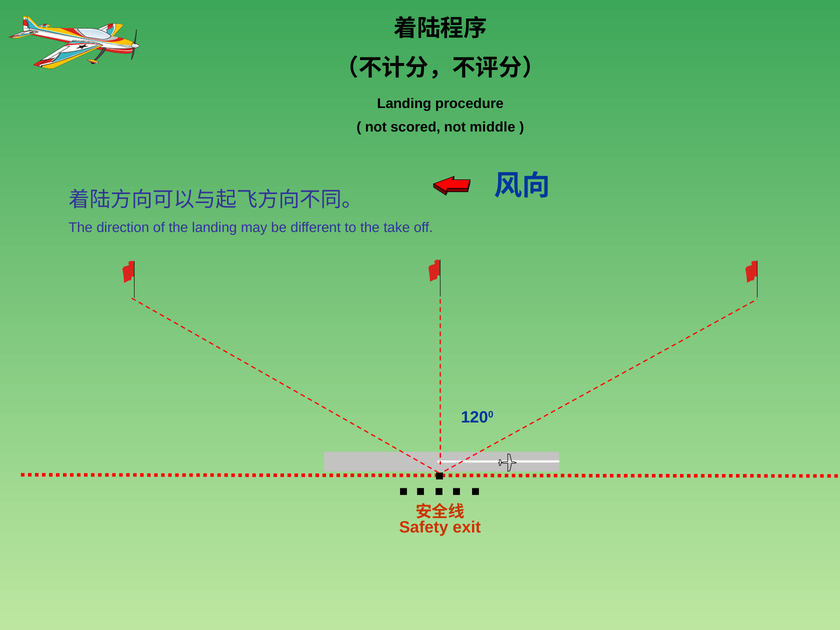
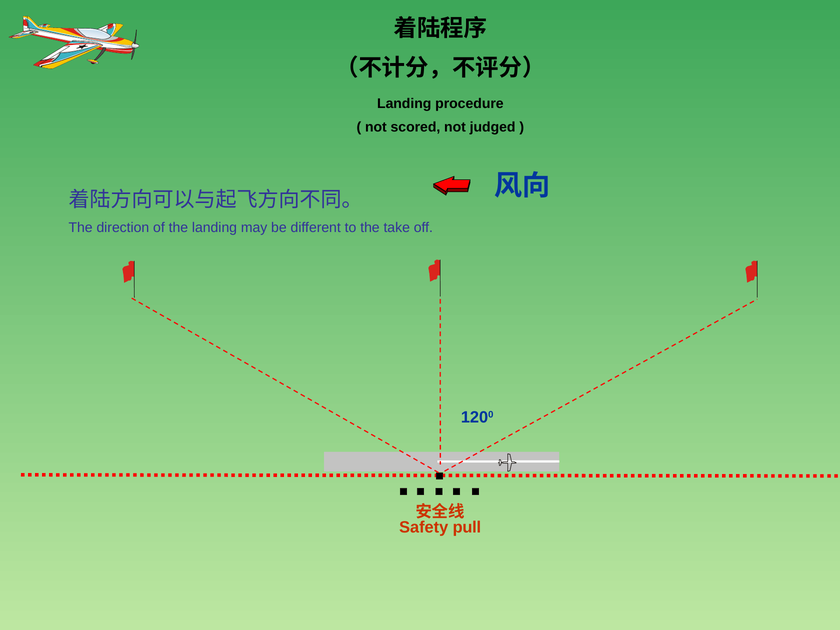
middle: middle -> judged
exit: exit -> pull
